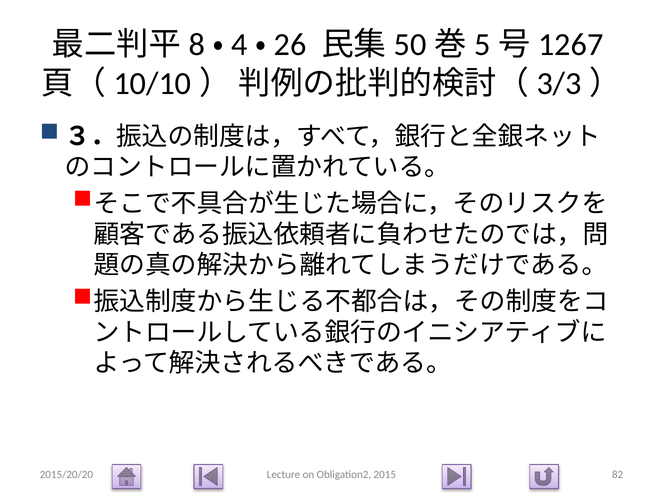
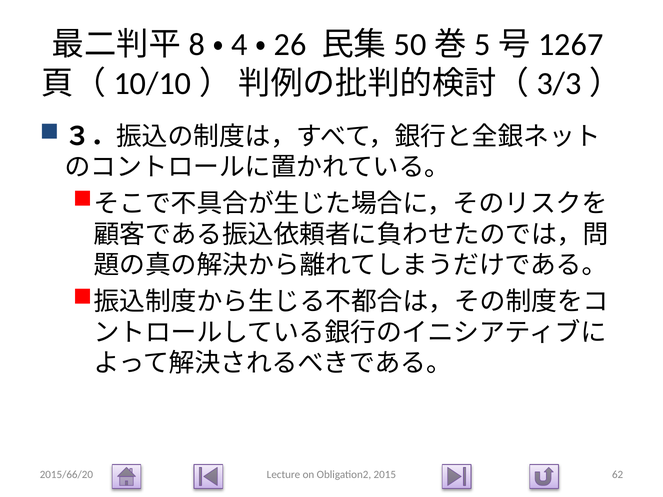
2015/20/20: 2015/20/20 -> 2015/66/20
82: 82 -> 62
